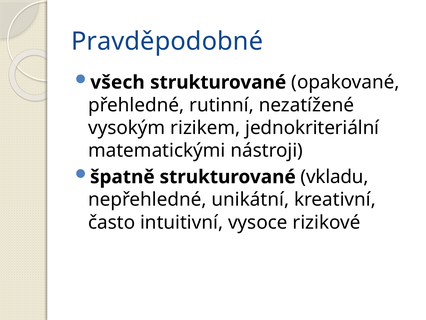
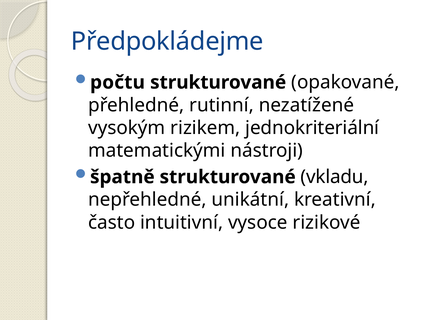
Pravděpodobné: Pravděpodobné -> Předpokládejme
všech: všech -> počtu
